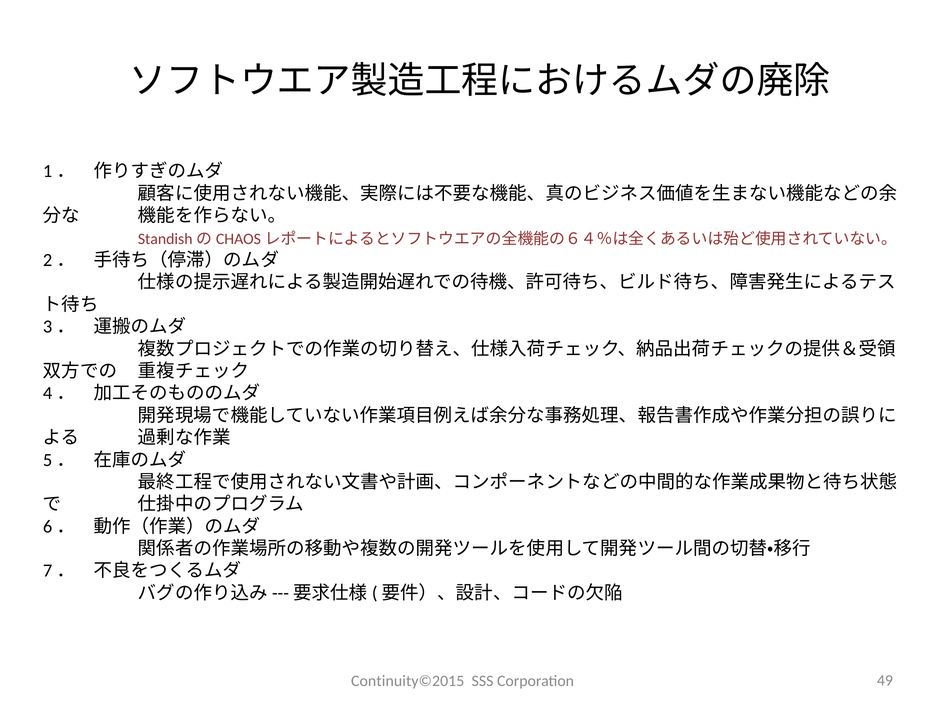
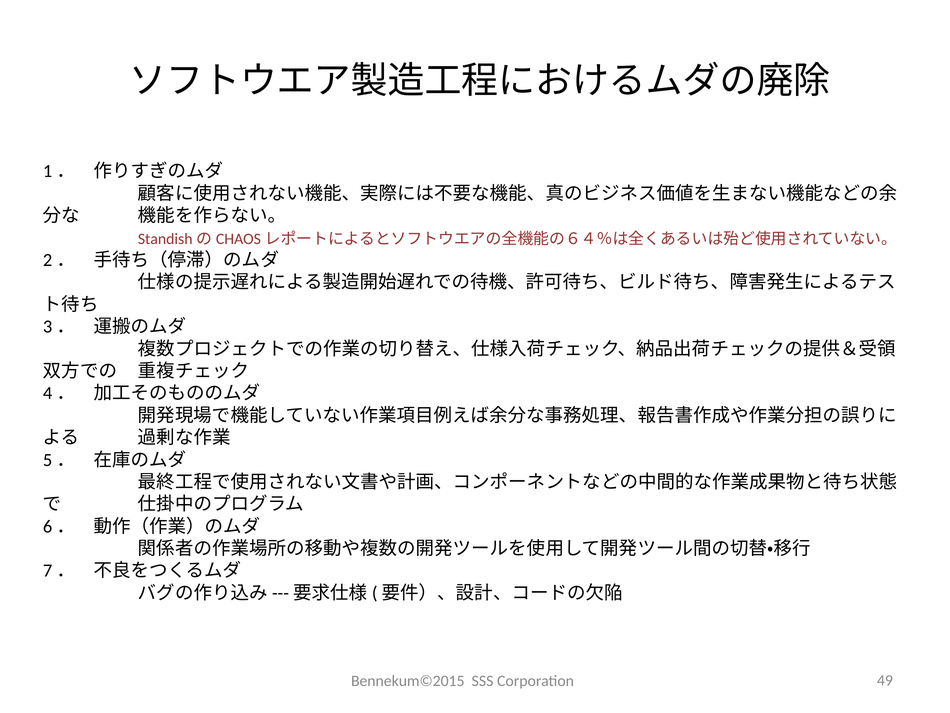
Continuity©2015: Continuity©2015 -> Bennekum©2015
